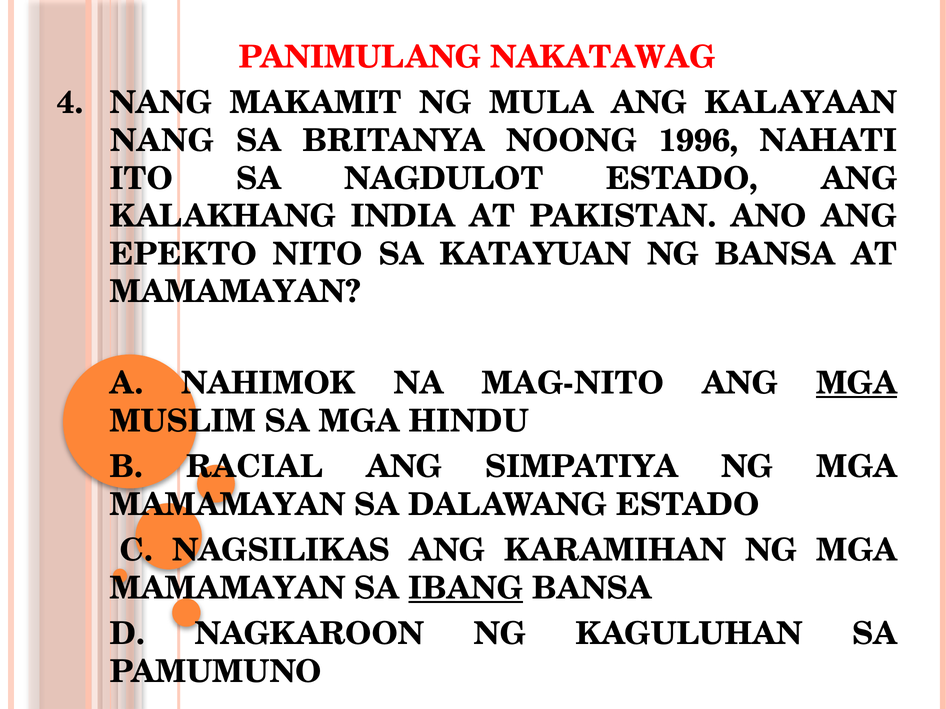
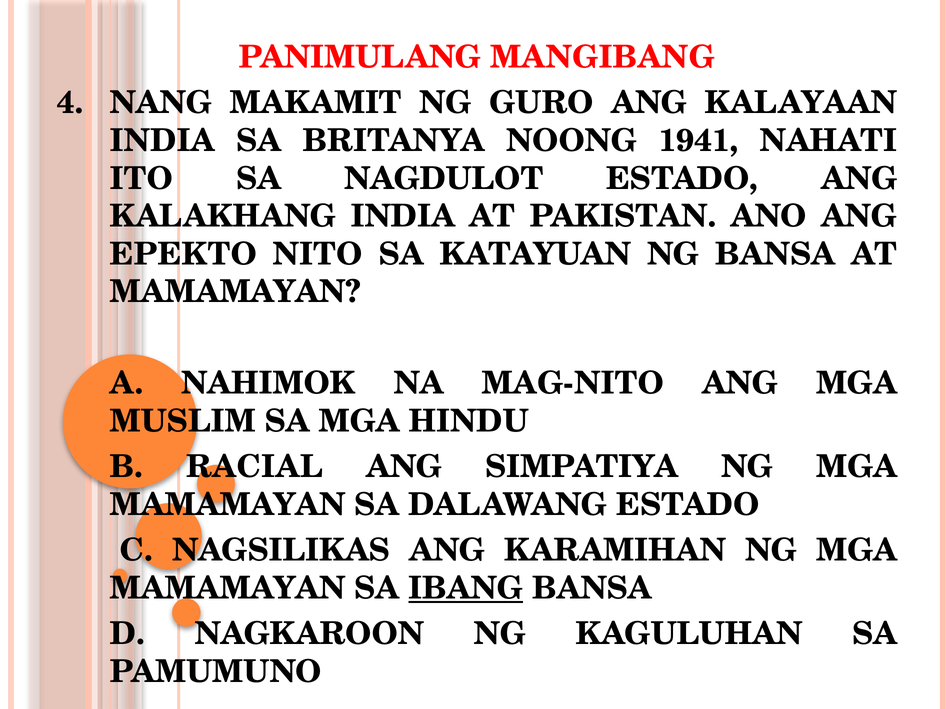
NAKATAWAG: NAKATAWAG -> MANGIBANG
MULA: MULA -> GURO
NANG at (162, 141): NANG -> INDIA
1996: 1996 -> 1941
MGA at (857, 384) underline: present -> none
